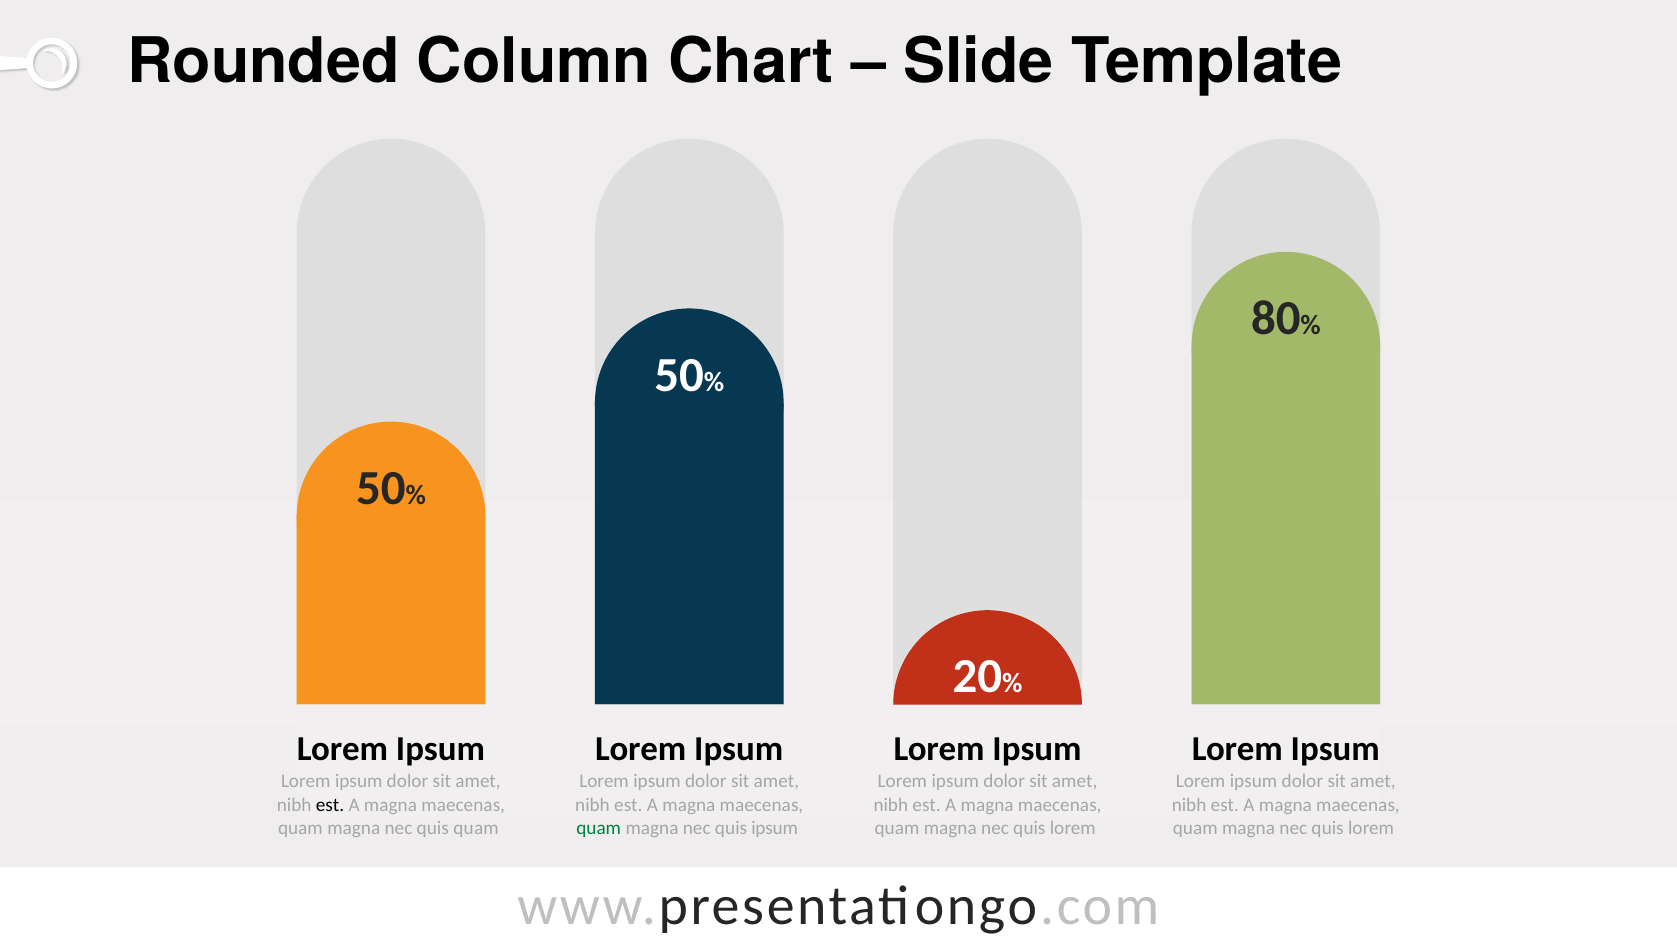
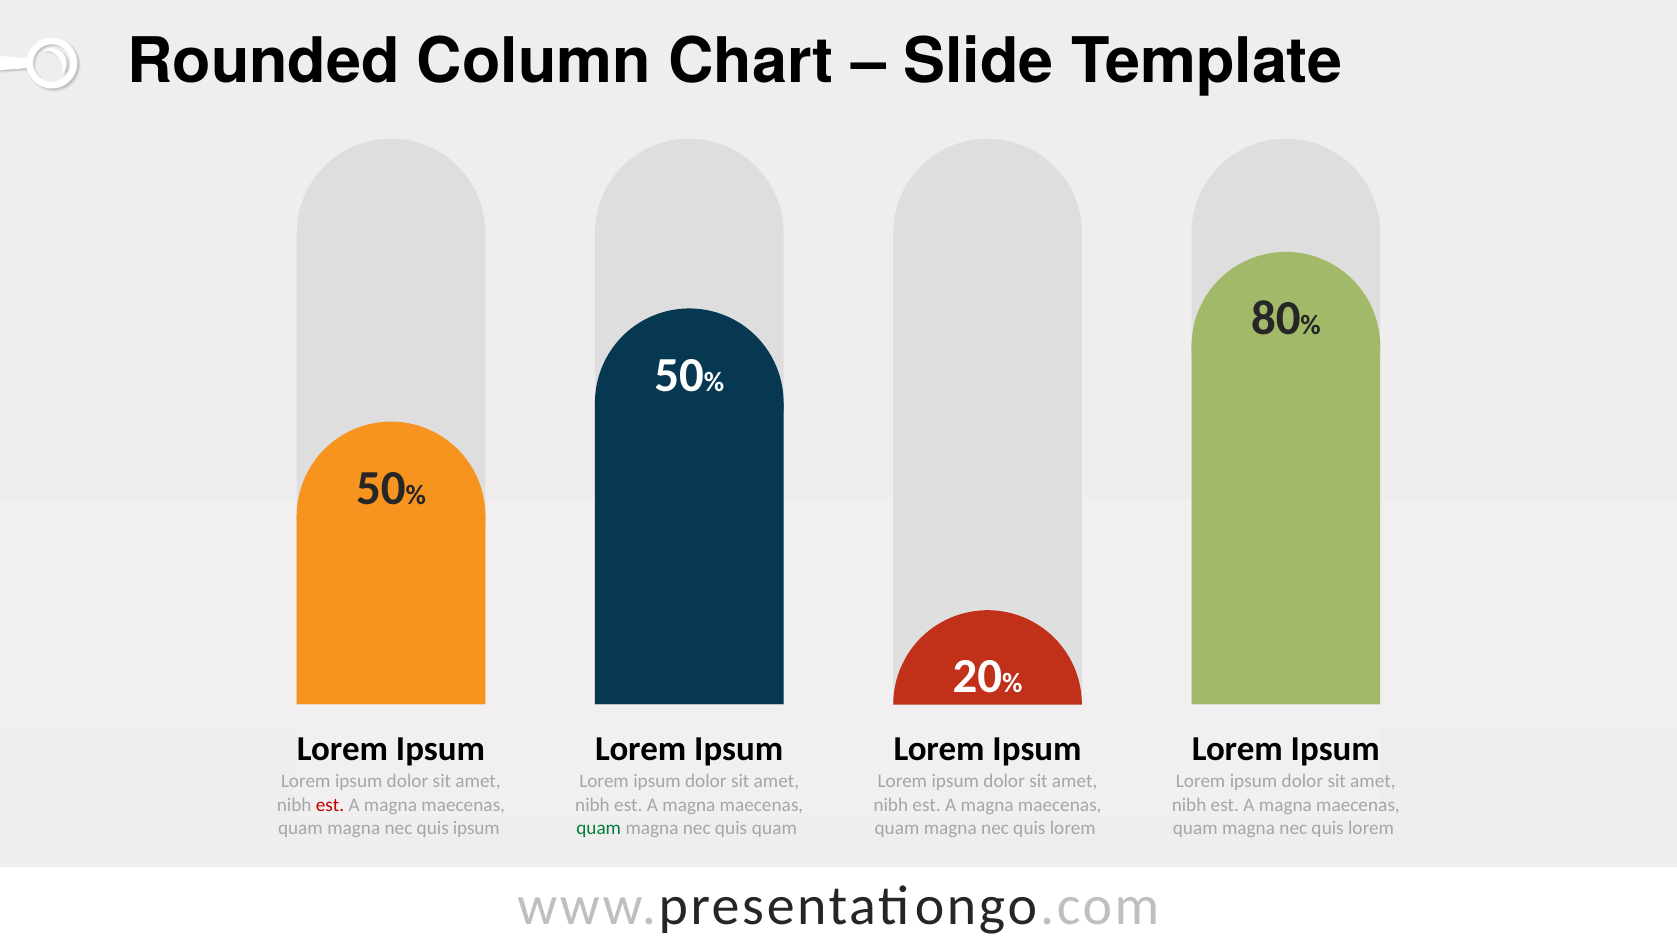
est at (330, 805) colour: black -> red
quis quam: quam -> ipsum
quis ipsum: ipsum -> quam
